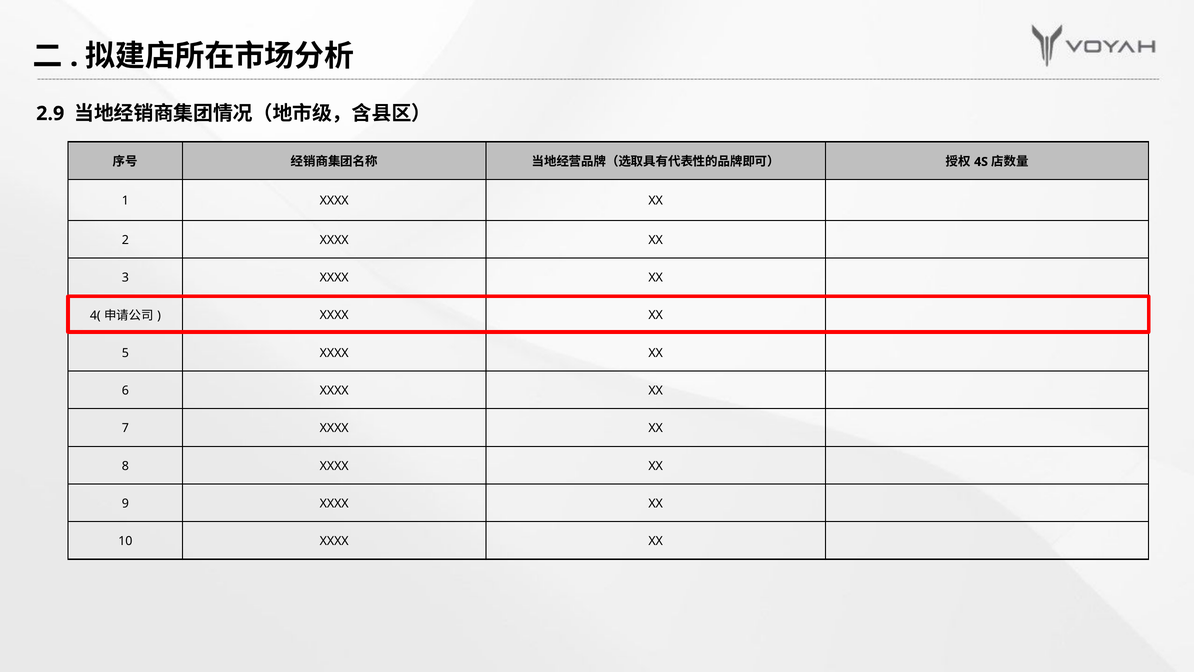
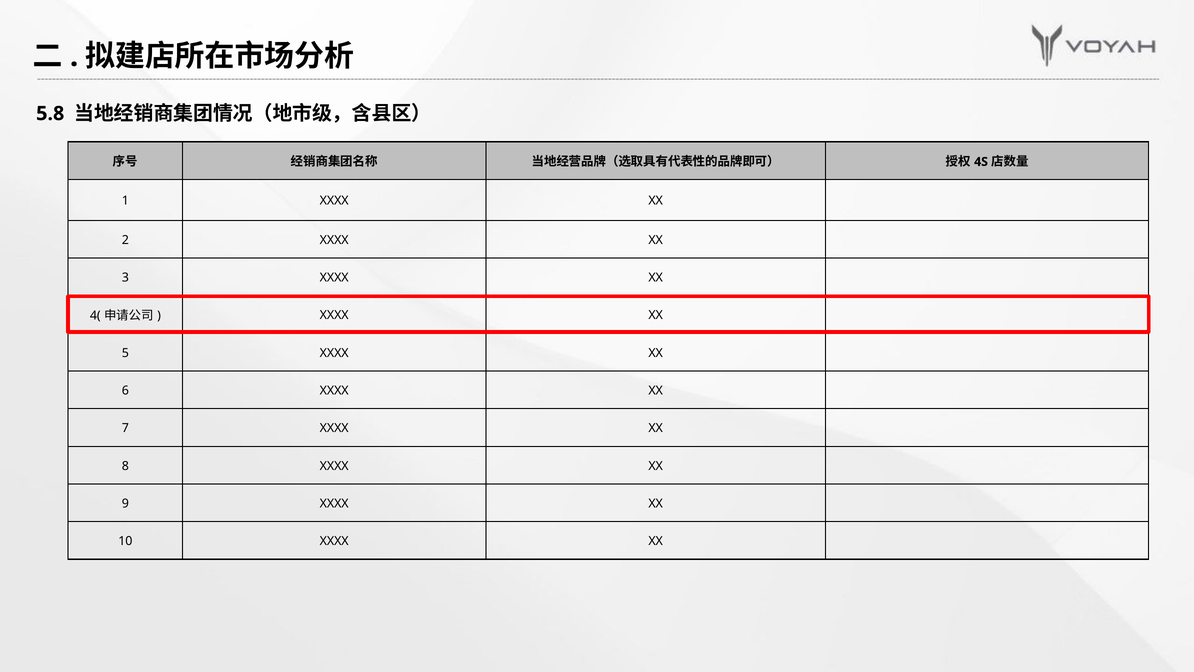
2.9: 2.9 -> 5.8
